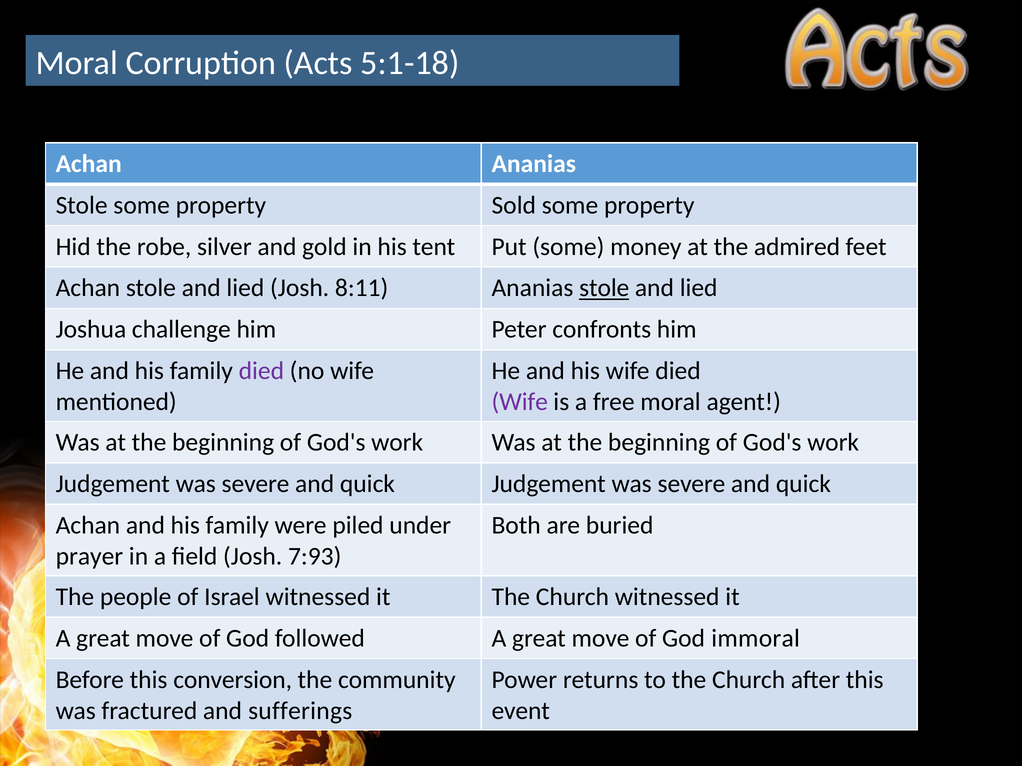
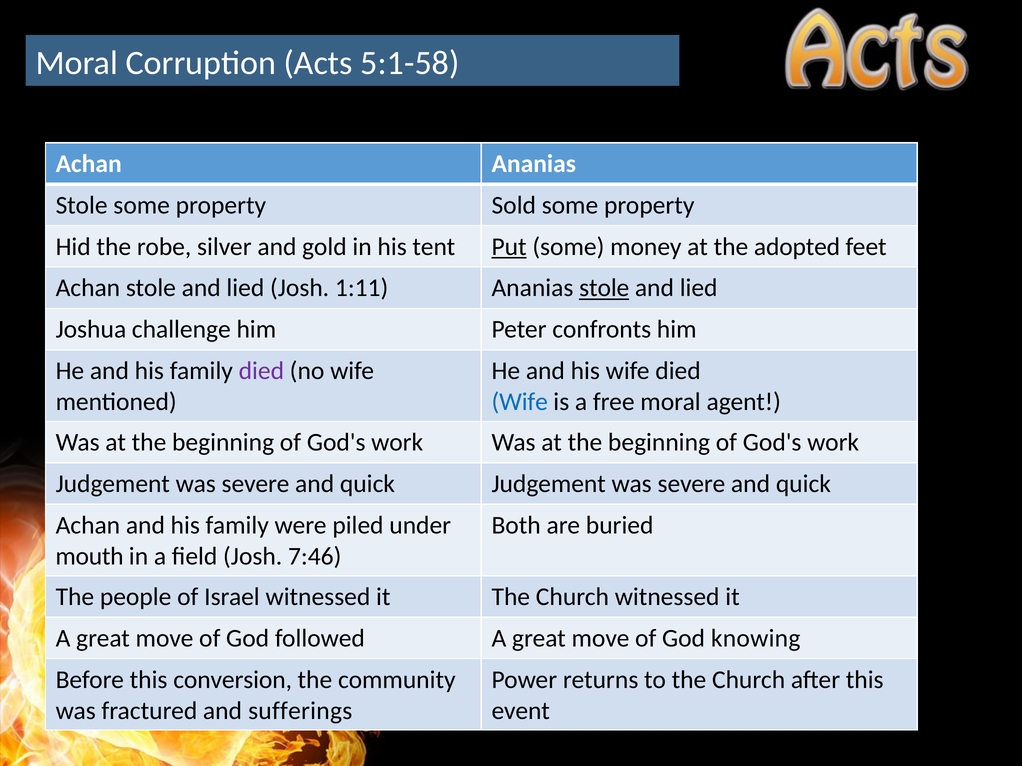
5:1-18: 5:1-18 -> 5:1-58
Put underline: none -> present
admired: admired -> adopted
8:11: 8:11 -> 1:11
Wife at (520, 402) colour: purple -> blue
prayer: prayer -> mouth
7:93: 7:93 -> 7:46
immoral: immoral -> knowing
